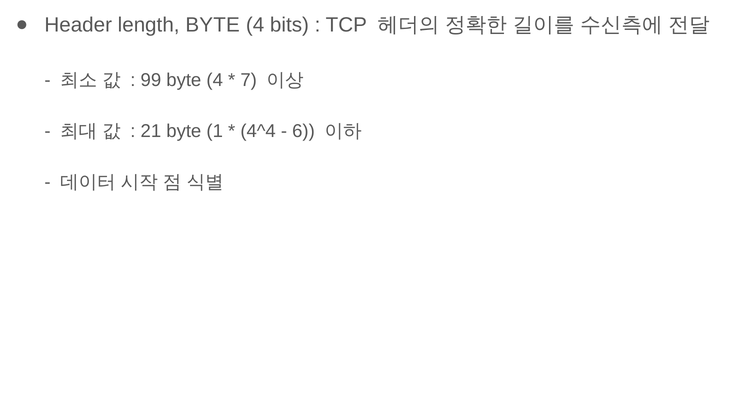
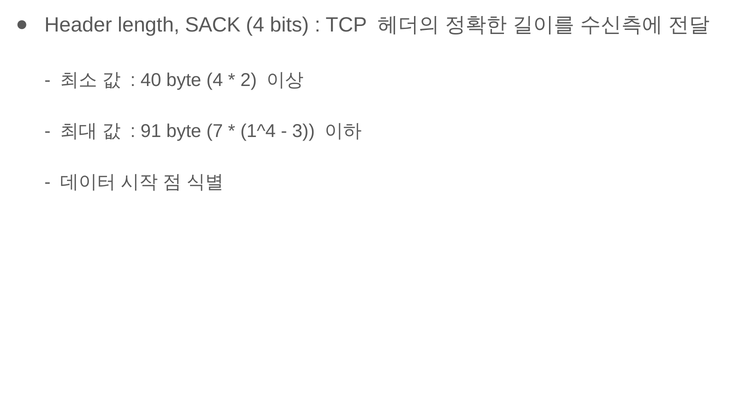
length BYTE: BYTE -> SACK
99: 99 -> 40
7: 7 -> 2
21: 21 -> 91
1: 1 -> 7
4^4: 4^4 -> 1^4
6: 6 -> 3
